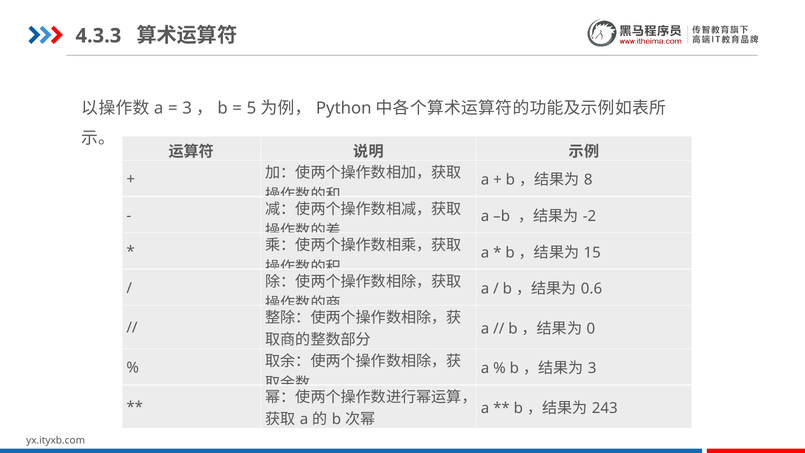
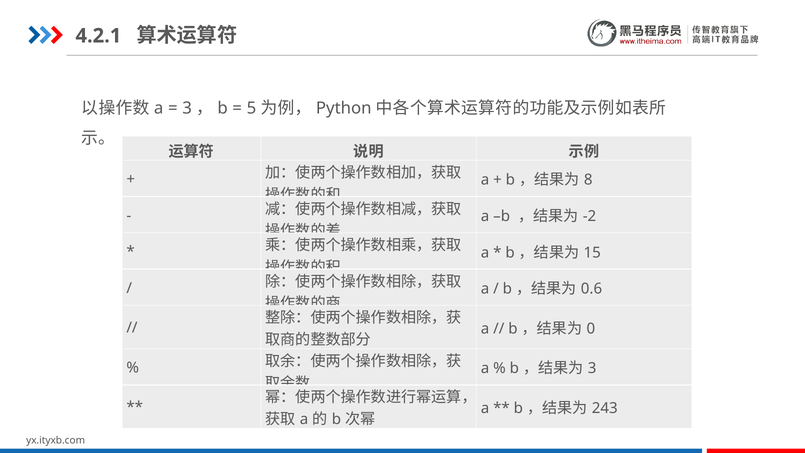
4.3.3: 4.3.3 -> 4.2.1
